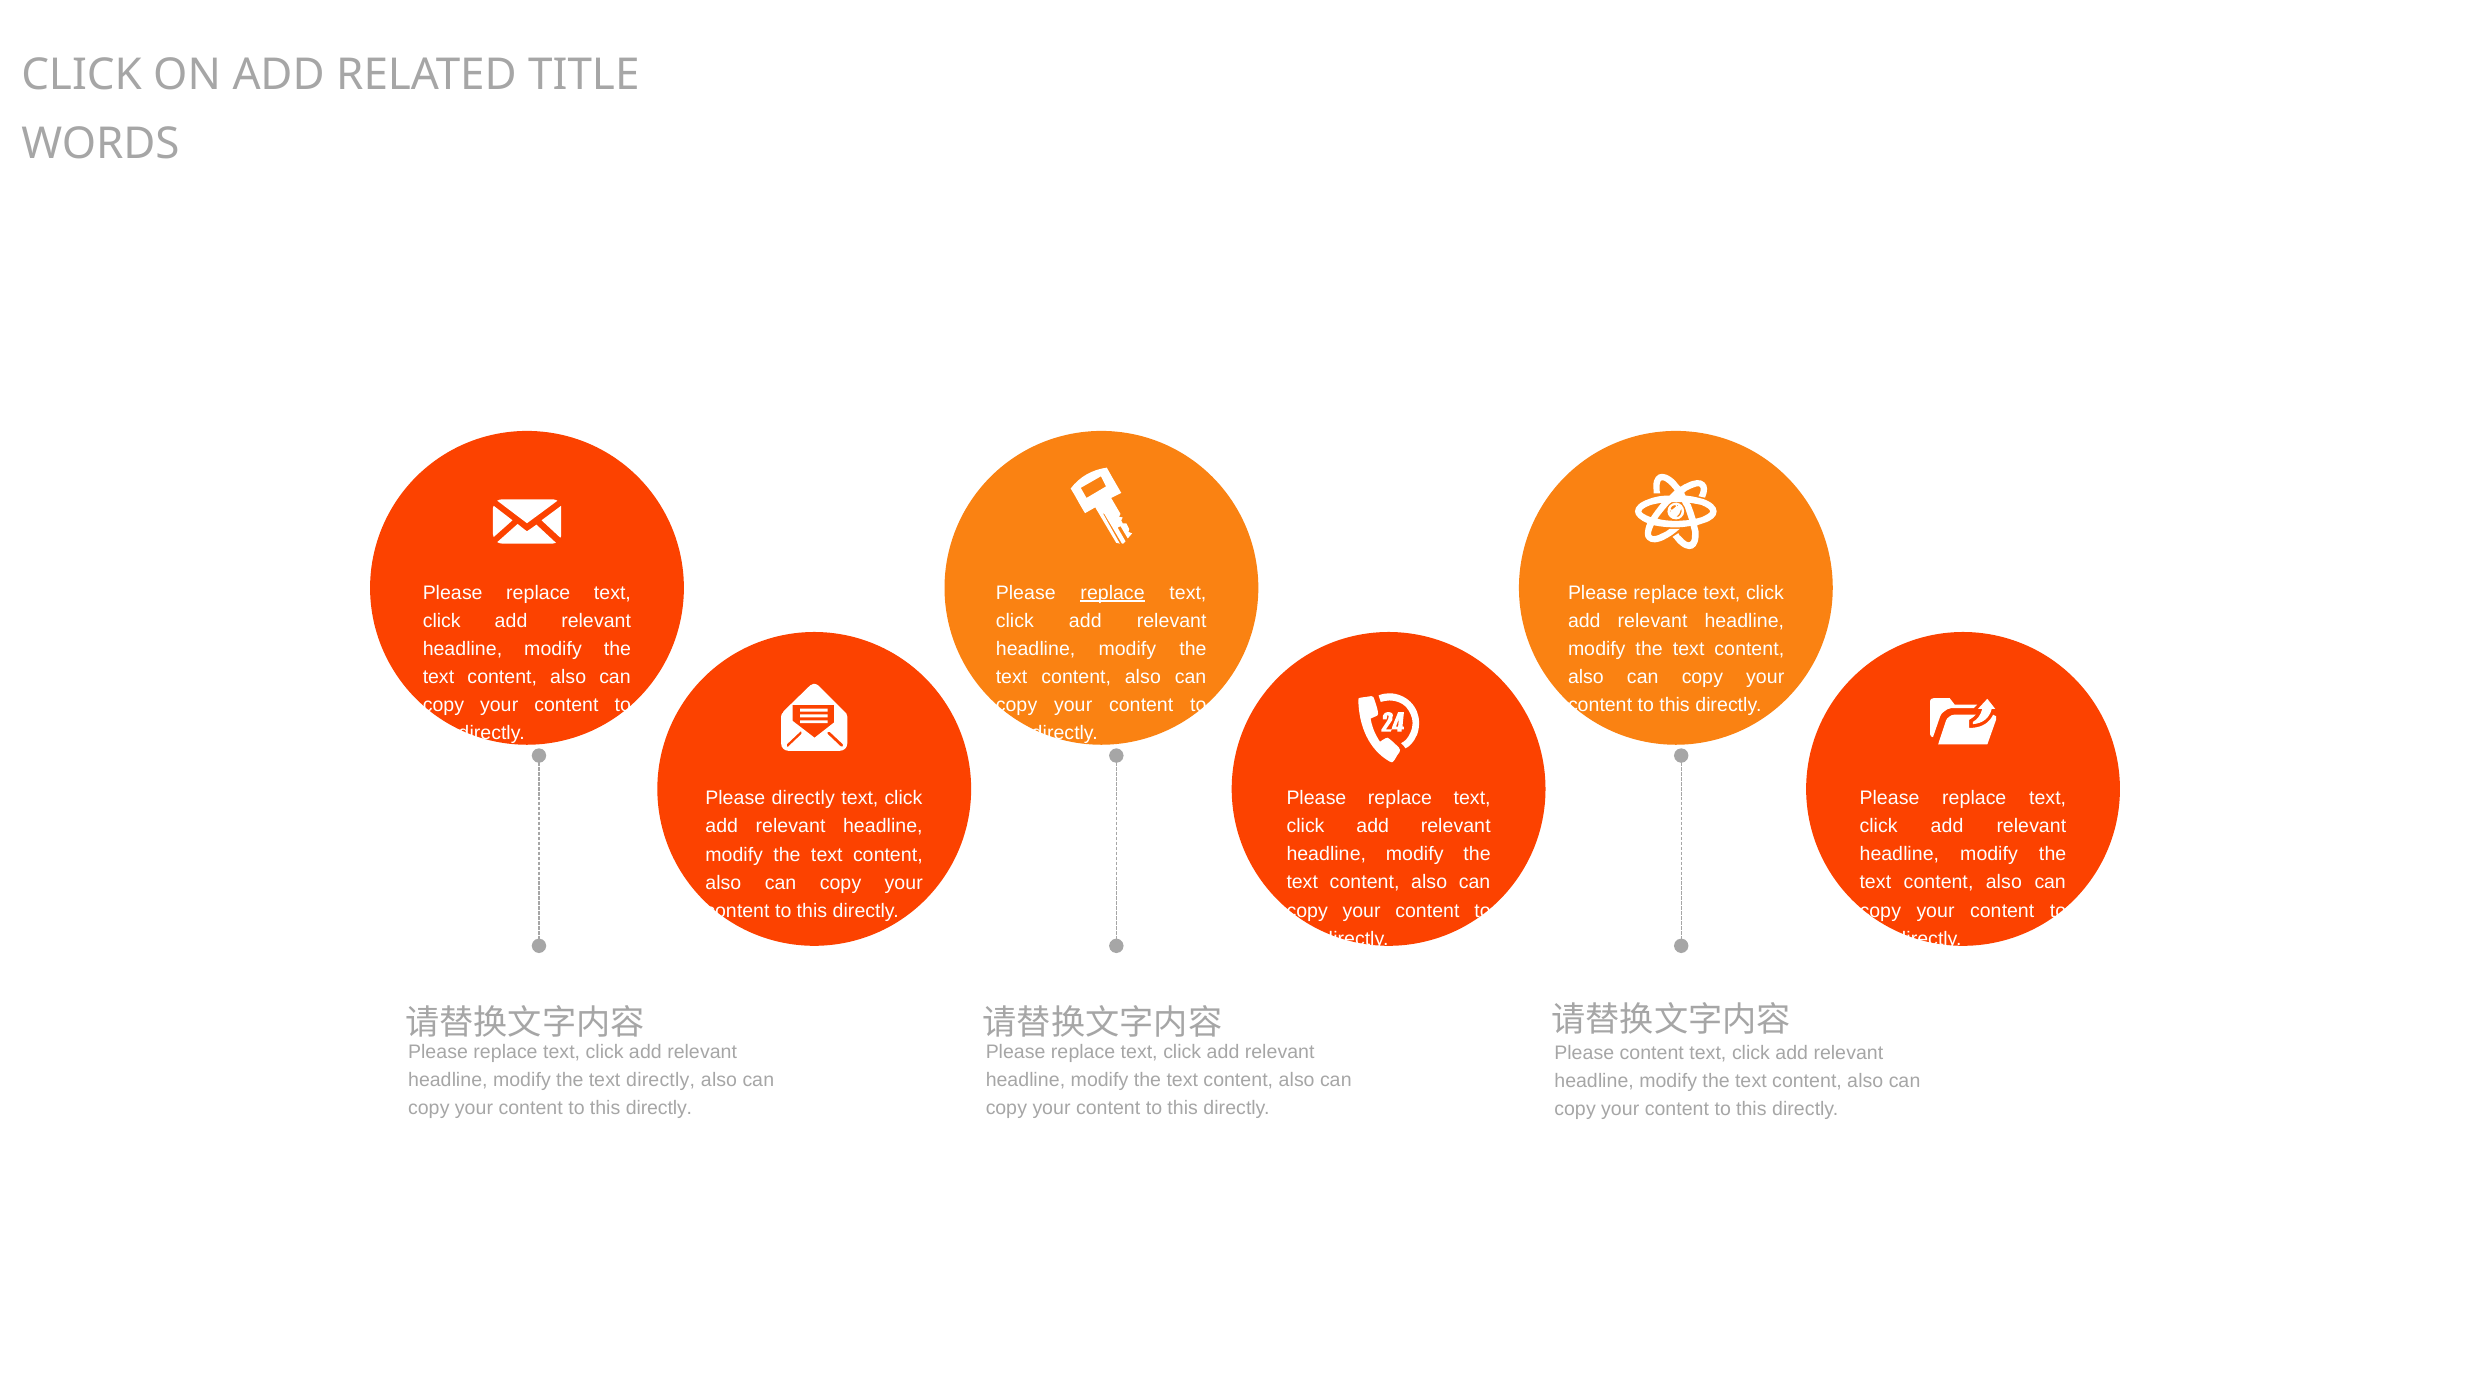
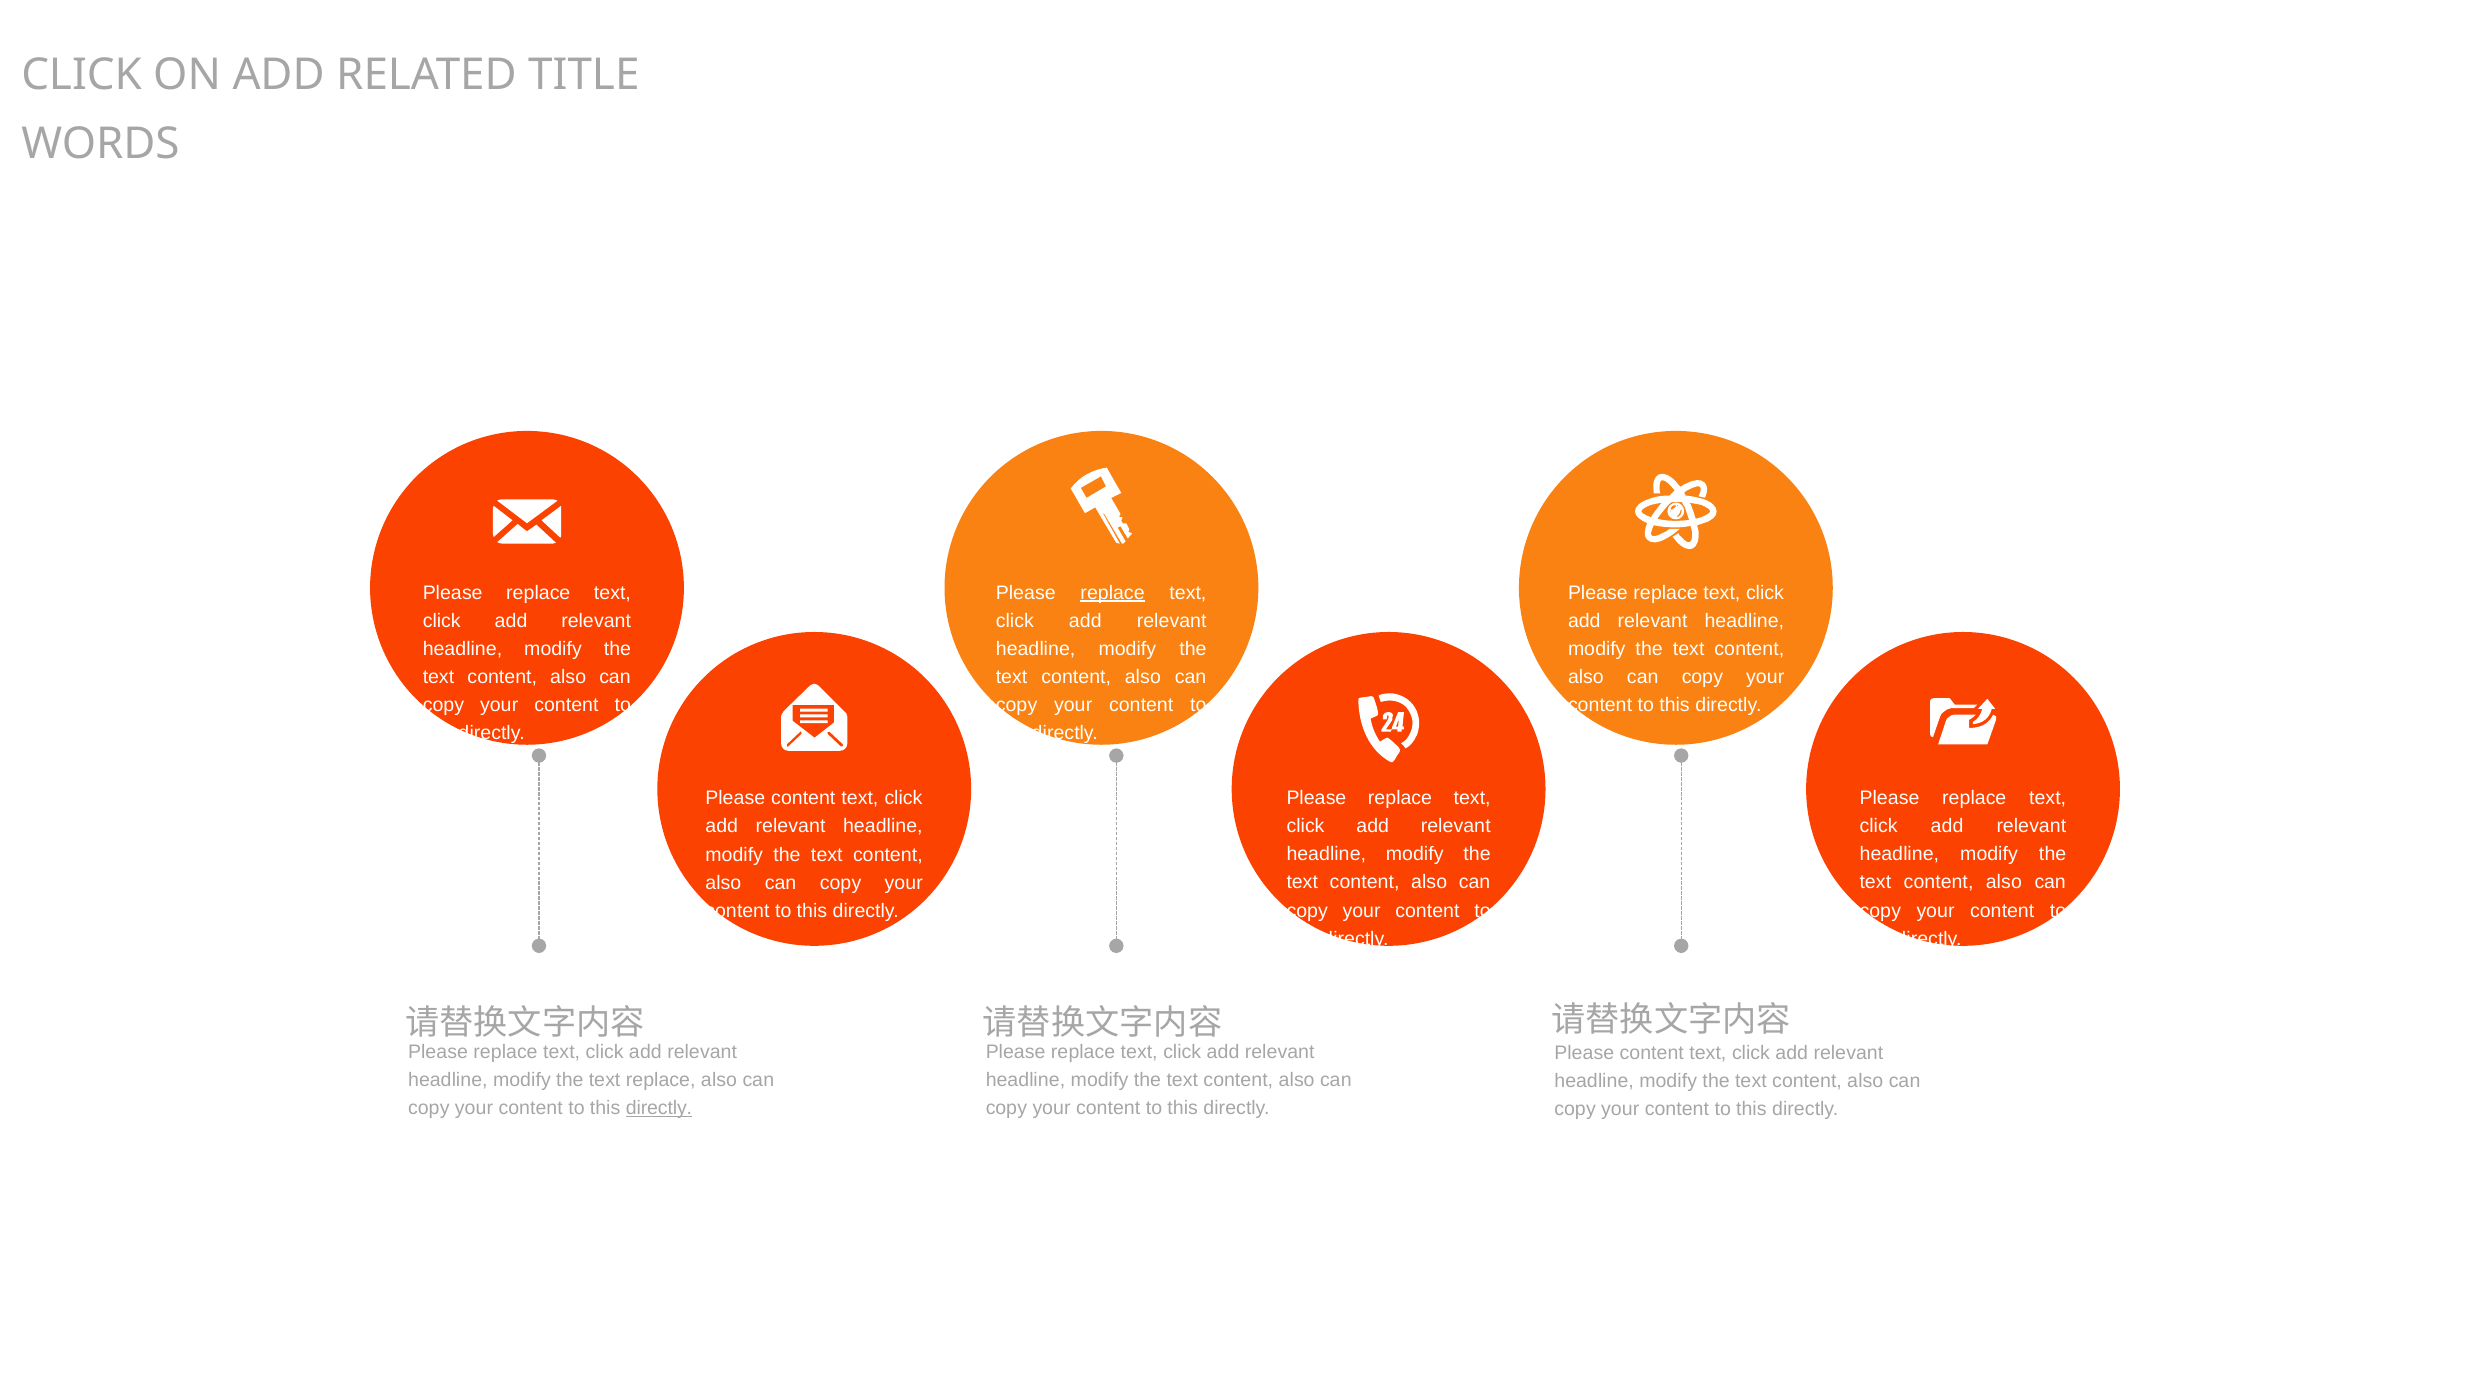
directly at (803, 798): directly -> content
text directly: directly -> replace
directly at (659, 1108) underline: none -> present
